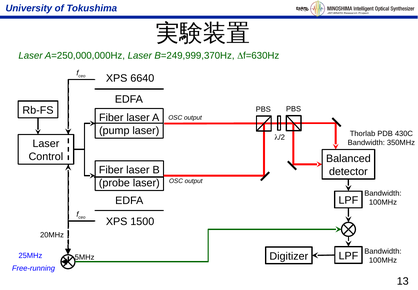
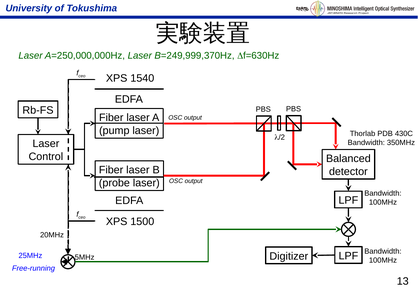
6640: 6640 -> 1540
